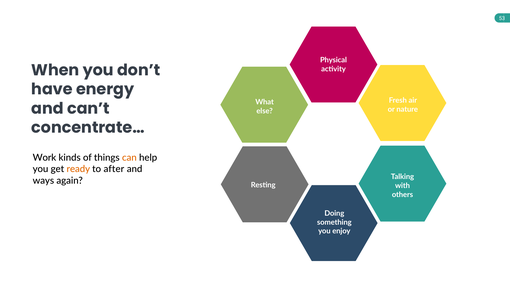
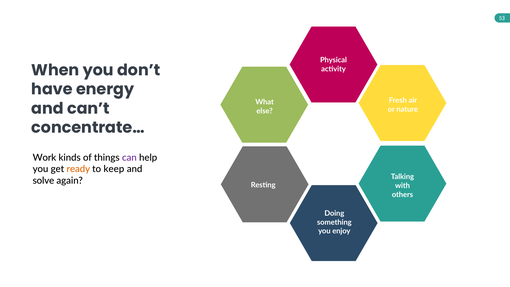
can colour: orange -> purple
after: after -> keep
ways: ways -> solve
